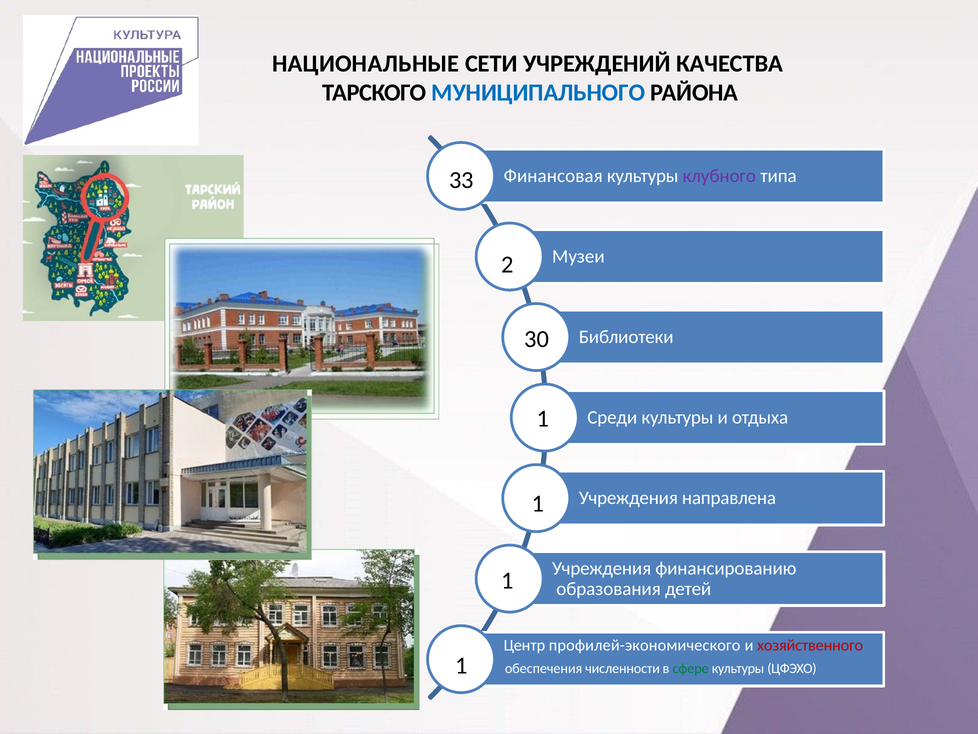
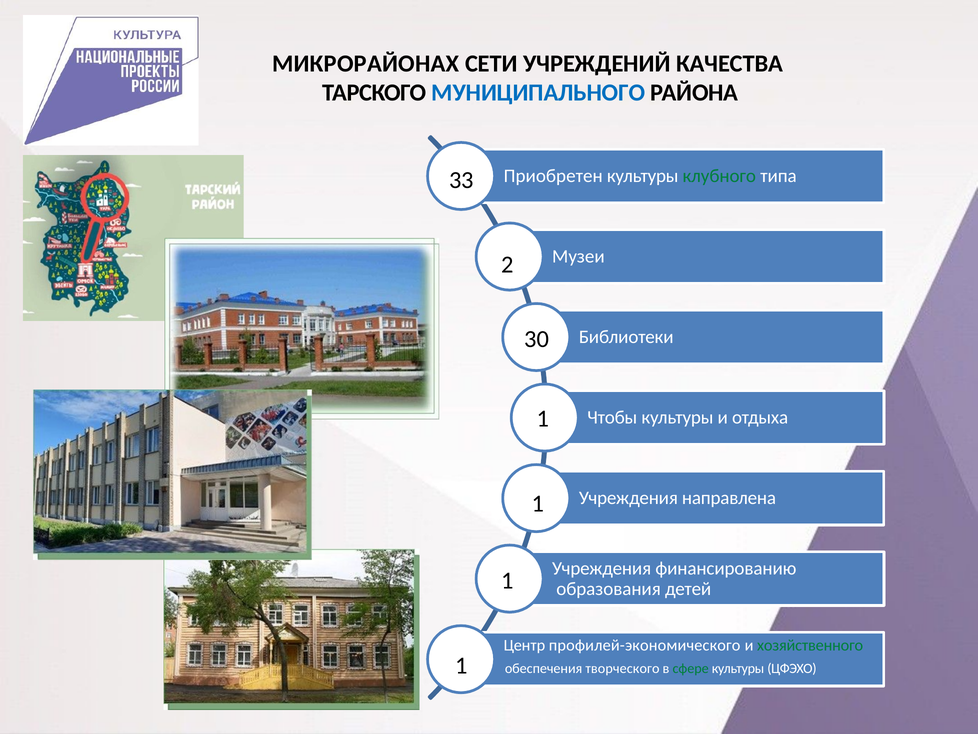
НАЦИОНАЛЬНЫЕ: НАЦИОНАЛЬНЫЕ -> МИКРОРАЙОНАХ
Финансовая: Финансовая -> Приобретен
клубного colour: purple -> green
Среди: Среди -> Чтобы
хозяйственного colour: red -> green
численности: численности -> творческого
